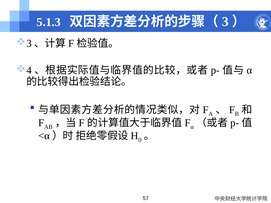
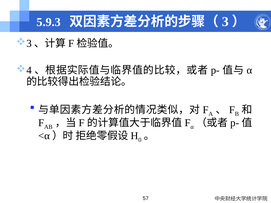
5.1.3: 5.1.3 -> 5.9.3
